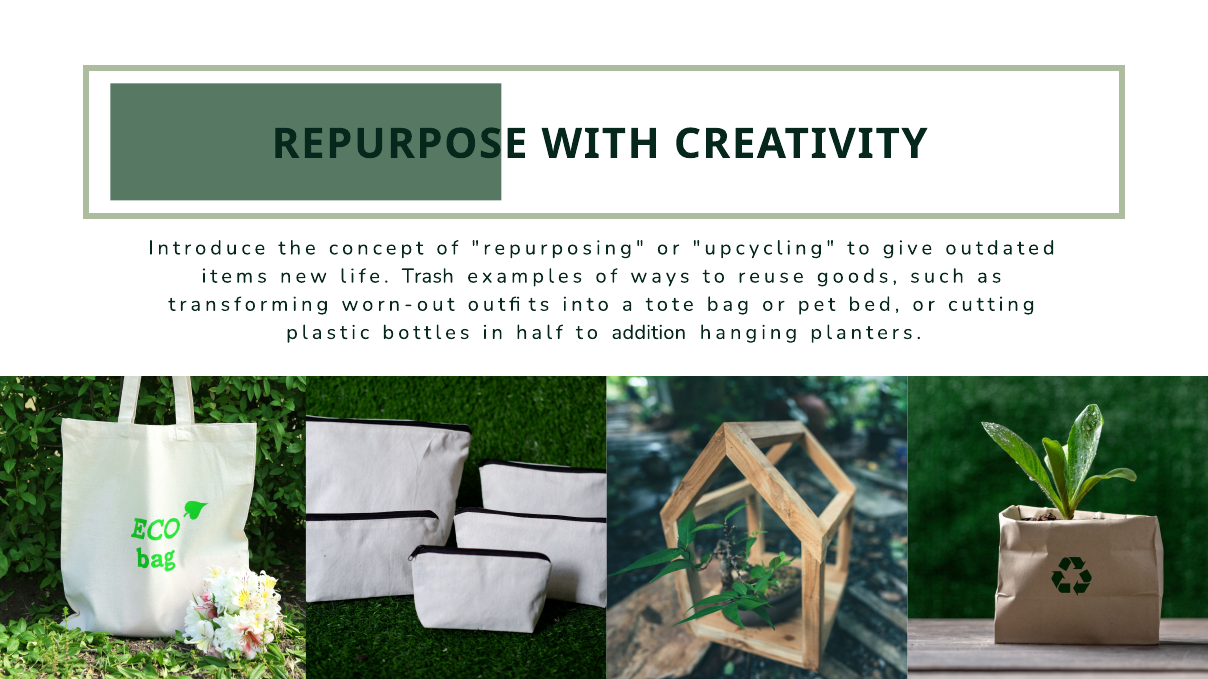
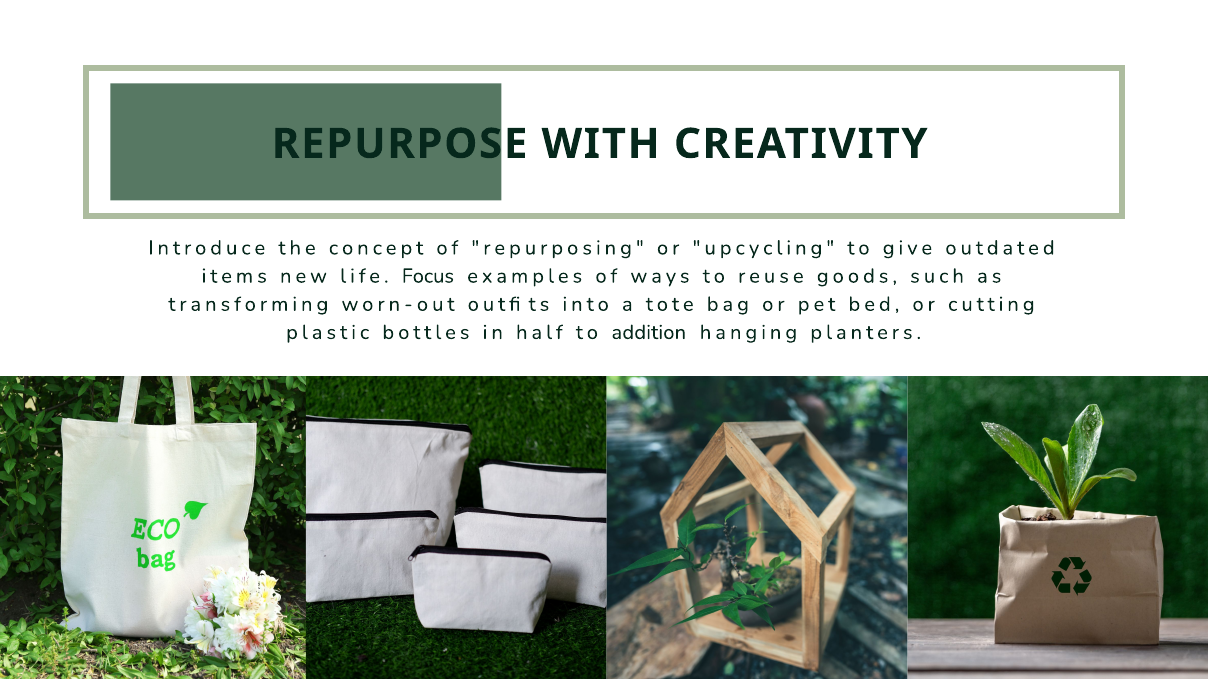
Trash: Trash -> Focus
